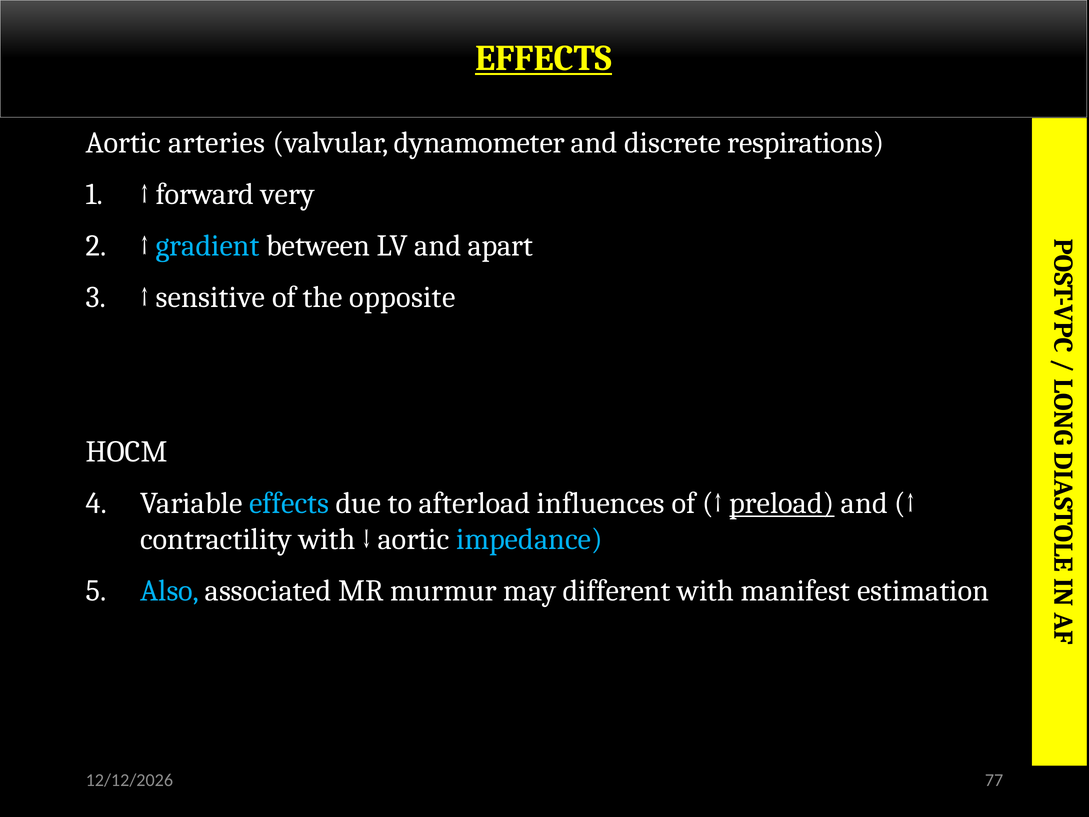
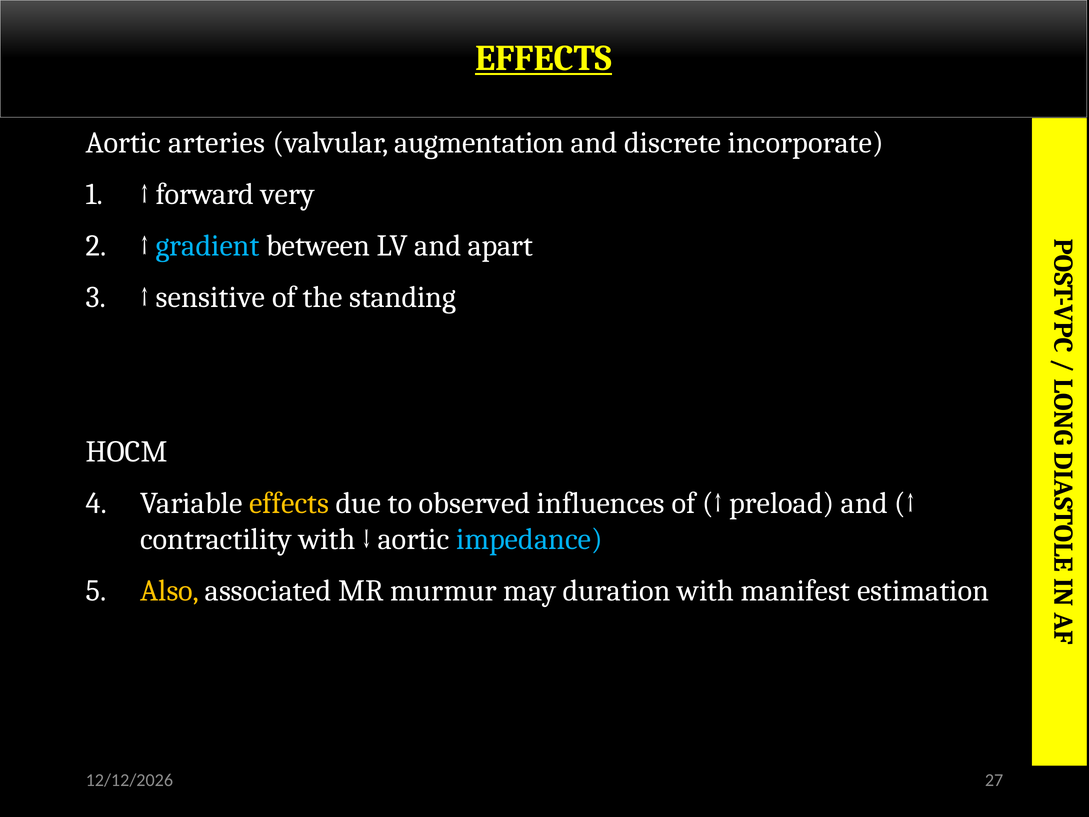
dynamometer: dynamometer -> augmentation
respirations: respirations -> incorporate
opposite: opposite -> standing
effects at (289, 503) colour: light blue -> yellow
afterload: afterload -> observed
preload underline: present -> none
Also colour: light blue -> yellow
different: different -> duration
77: 77 -> 27
